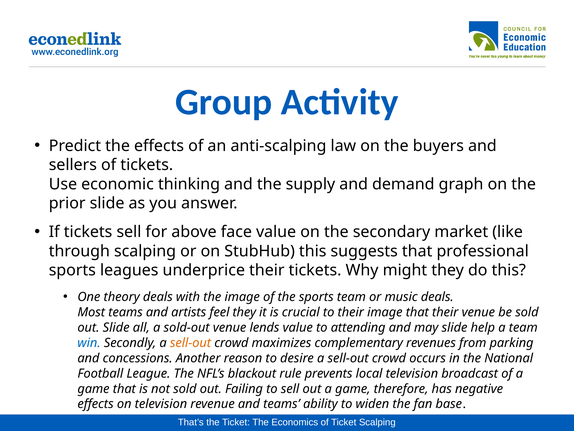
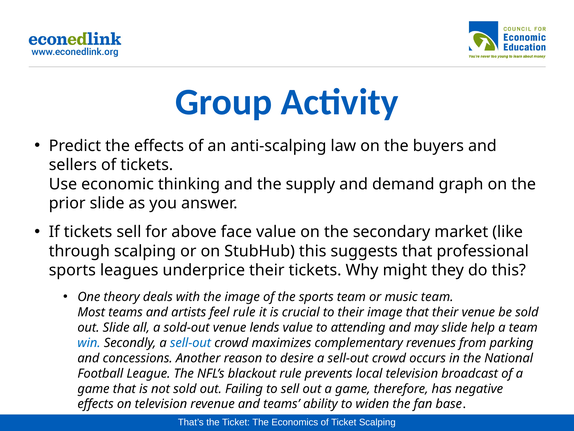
music deals: deals -> team
feel they: they -> rule
sell-out at (191, 342) colour: orange -> blue
